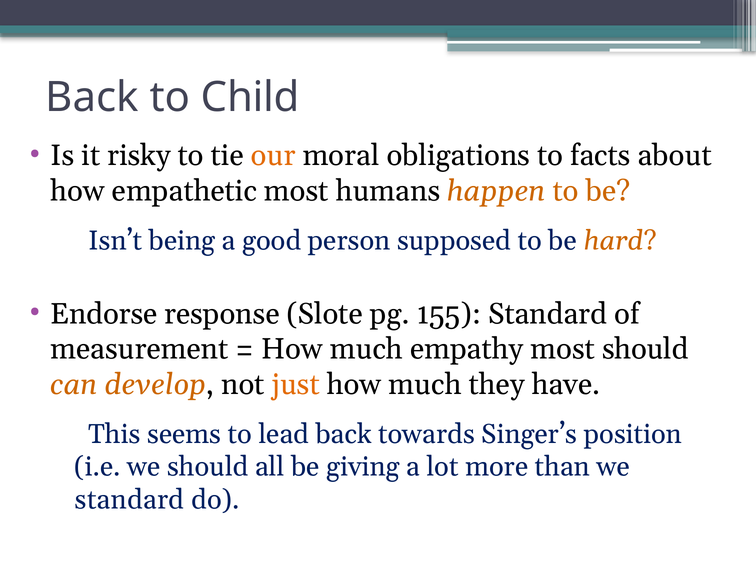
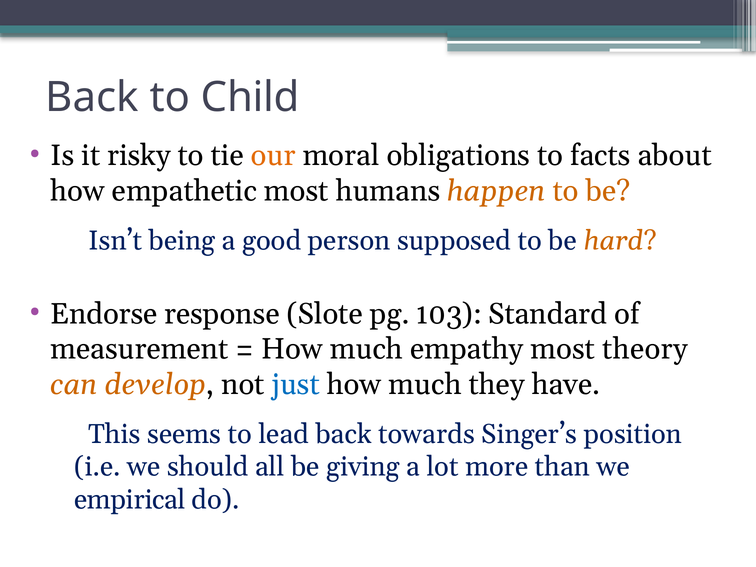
155: 155 -> 103
most should: should -> theory
just colour: orange -> blue
standard at (130, 500): standard -> empirical
